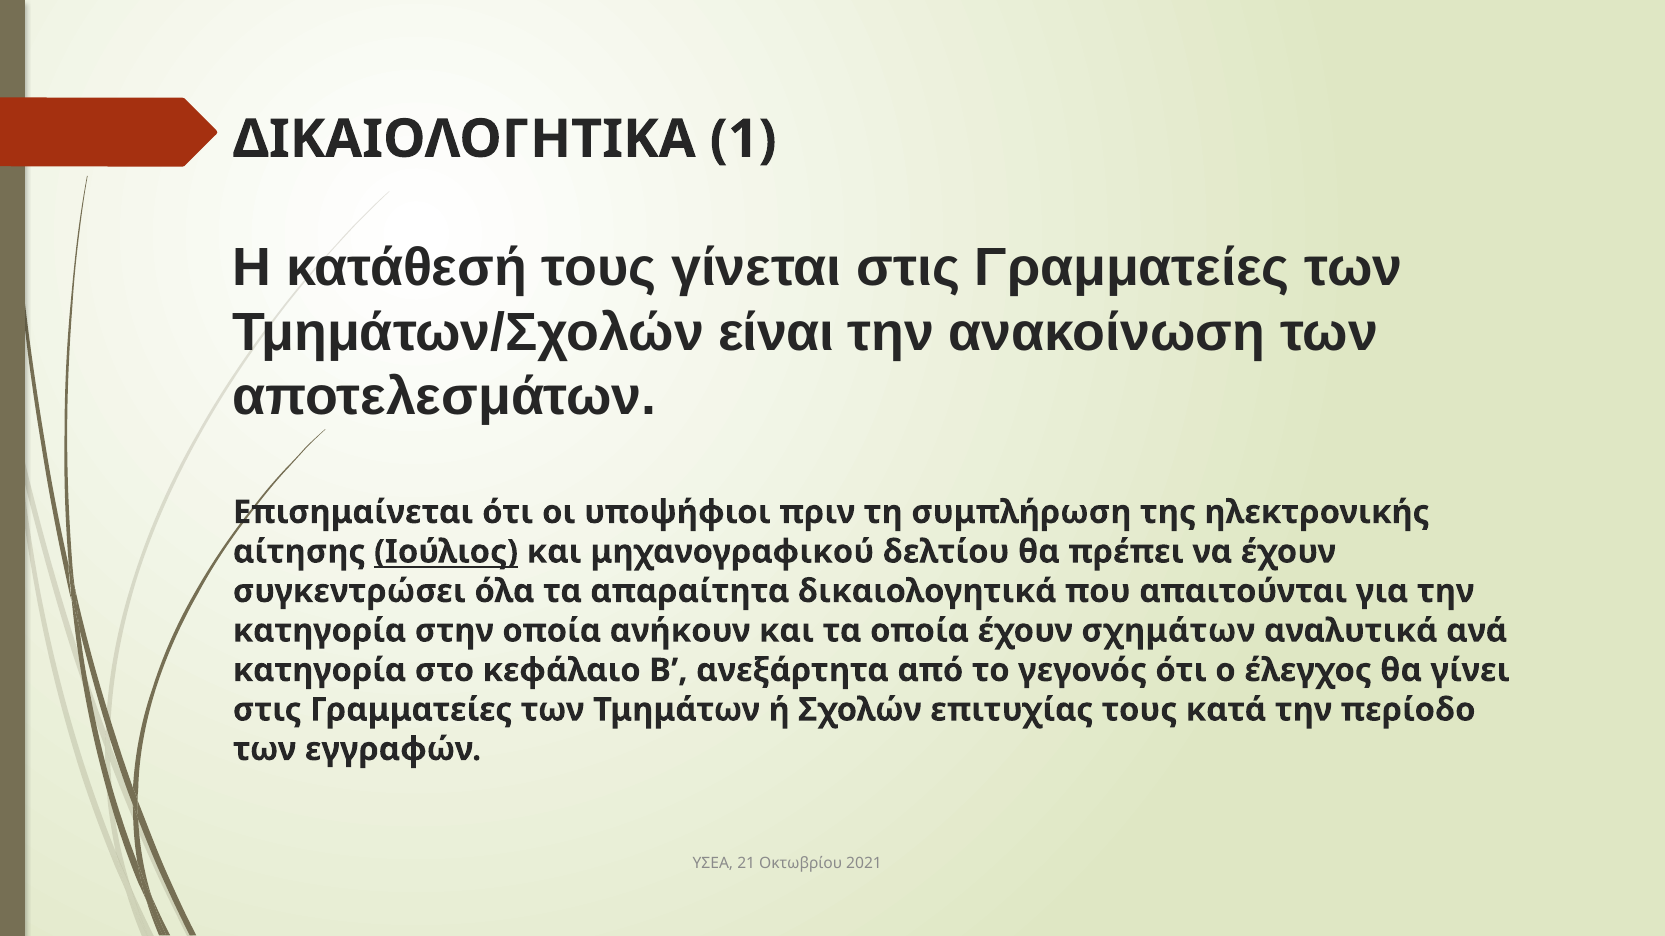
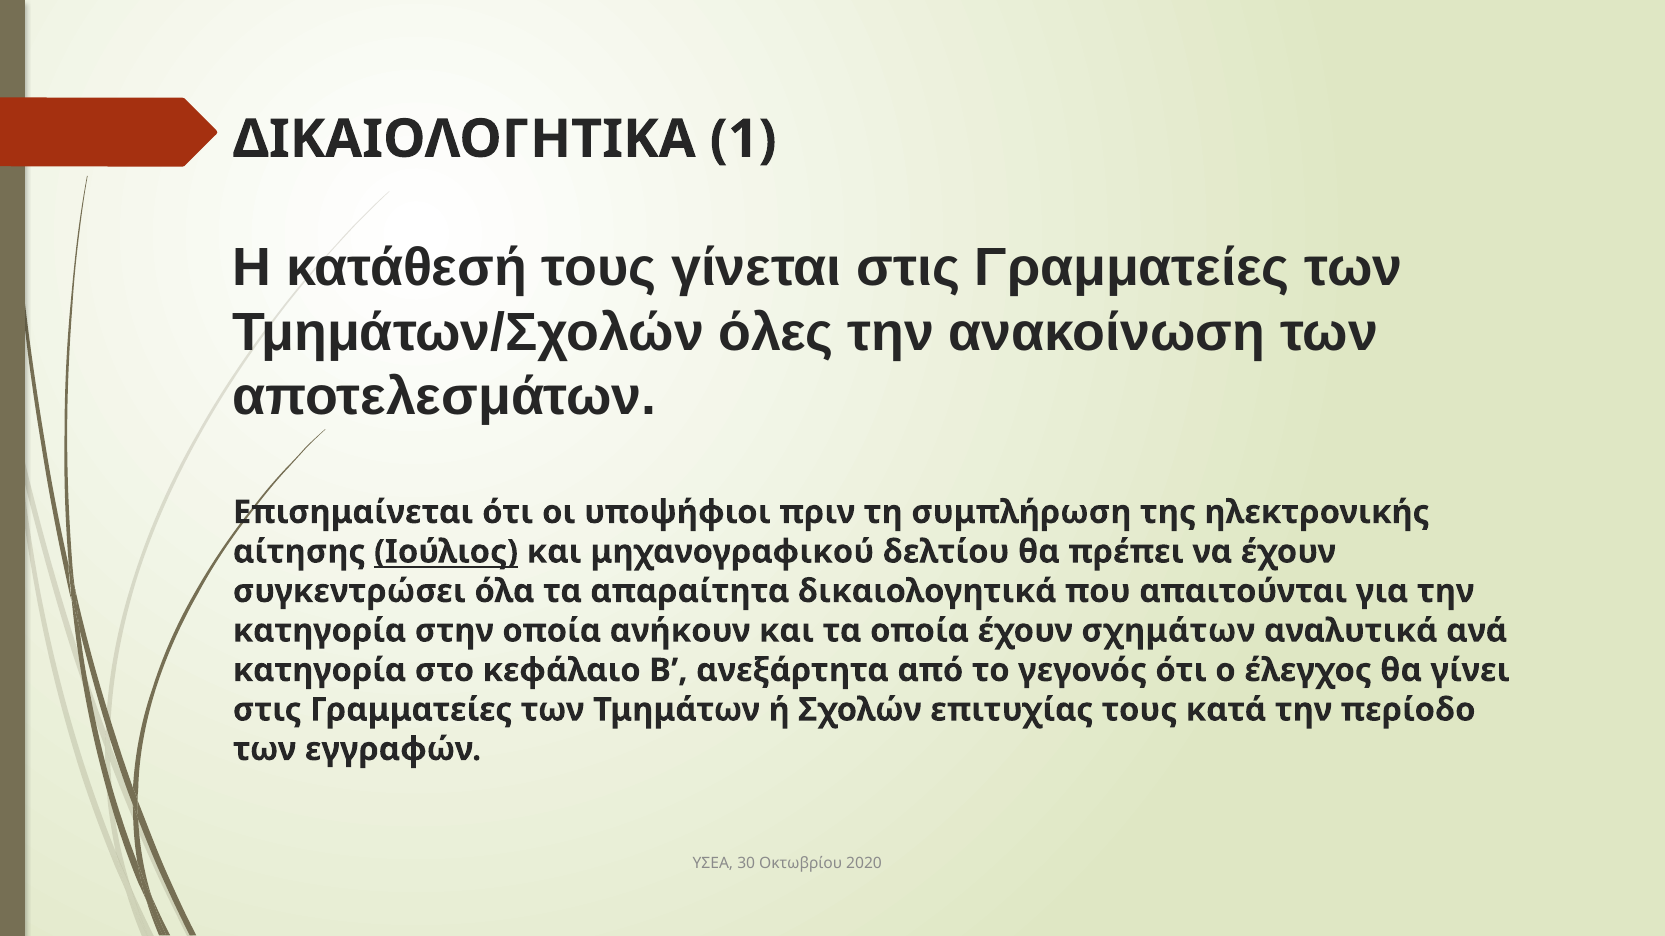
είναι: είναι -> όλες
21: 21 -> 30
2021: 2021 -> 2020
